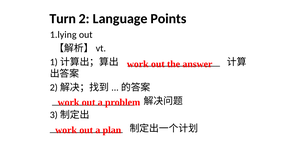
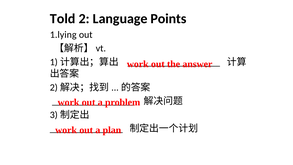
Turn: Turn -> Told
